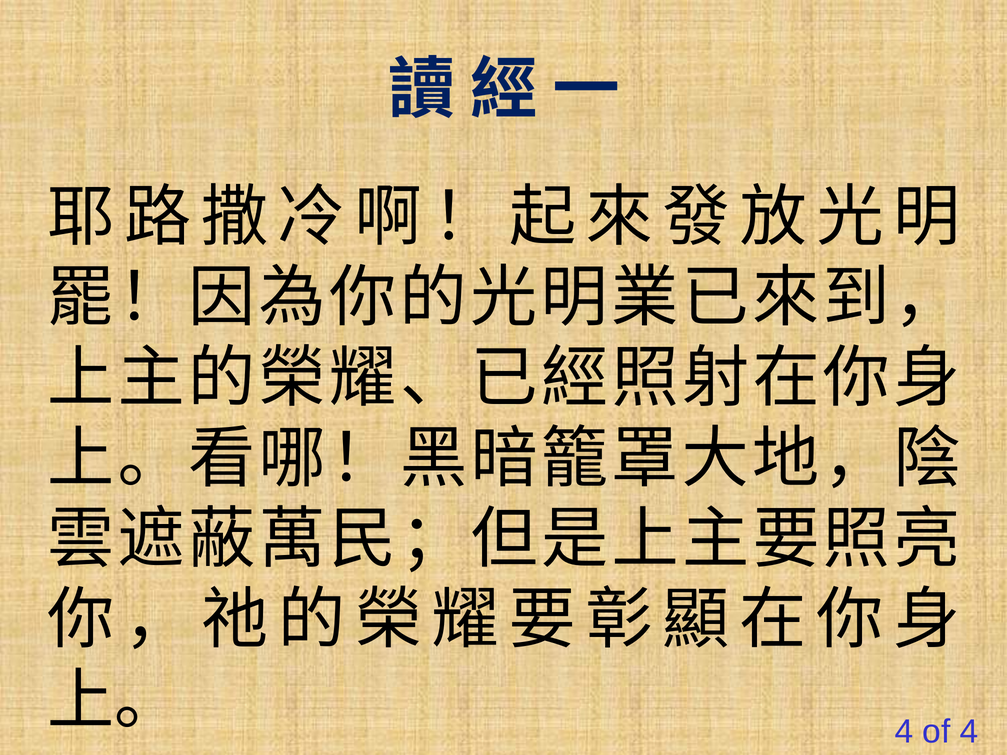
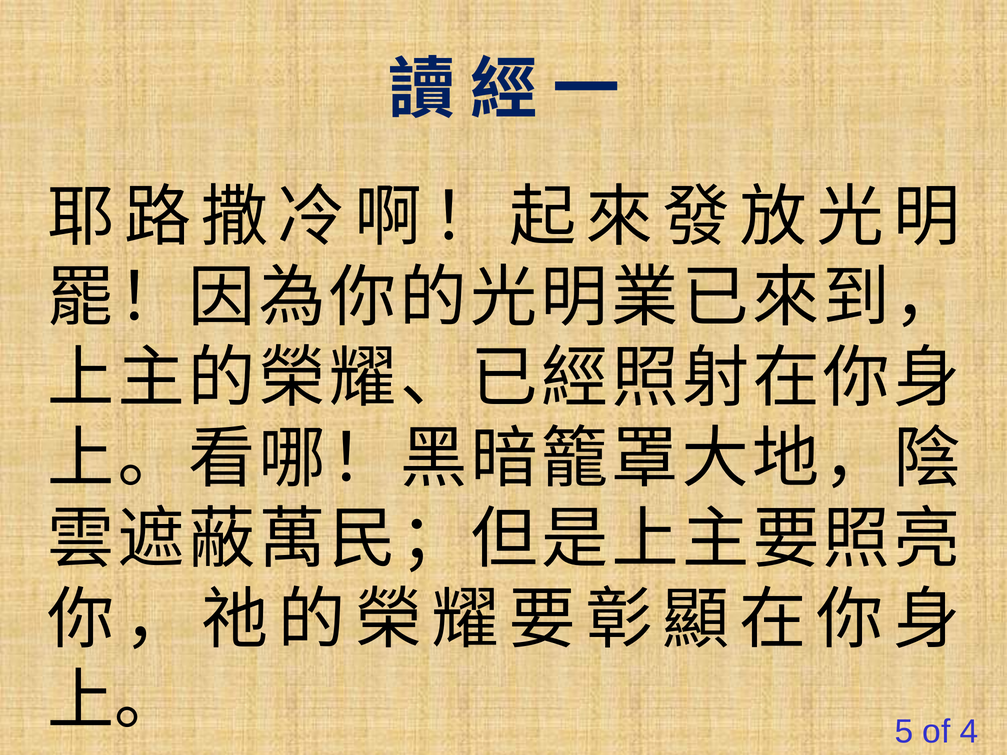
4 at (904, 732): 4 -> 5
